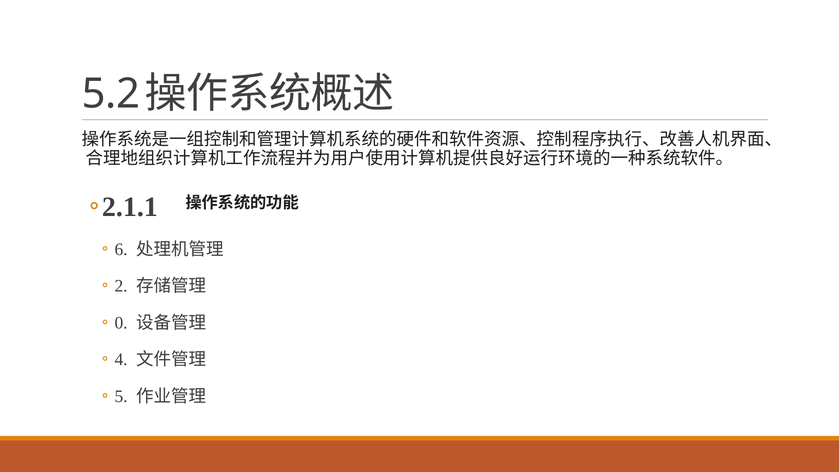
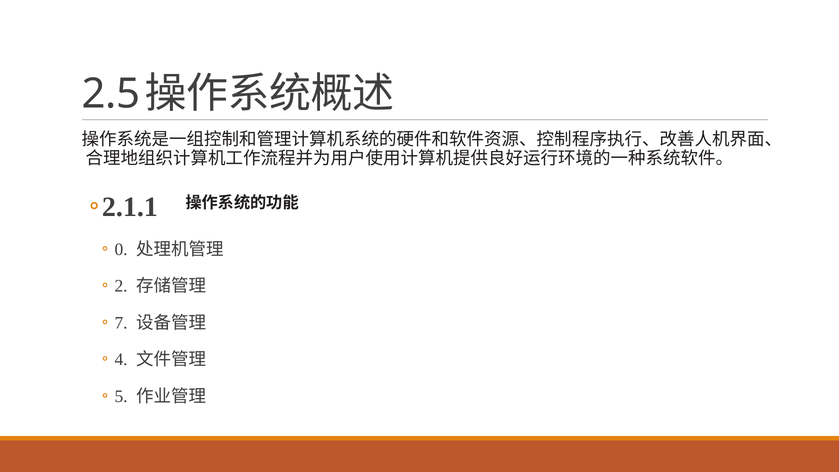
5.2: 5.2 -> 2.5
6: 6 -> 0
0: 0 -> 7
